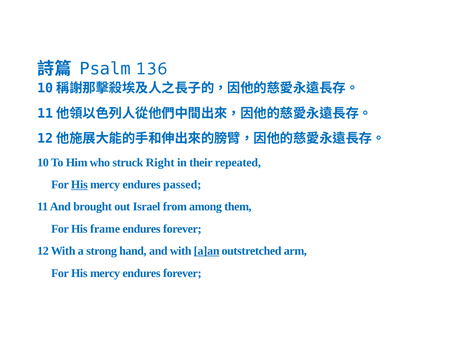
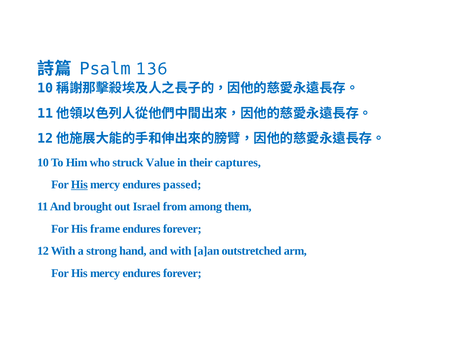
Right: Right -> Value
repeated: repeated -> captures
a]an underline: present -> none
